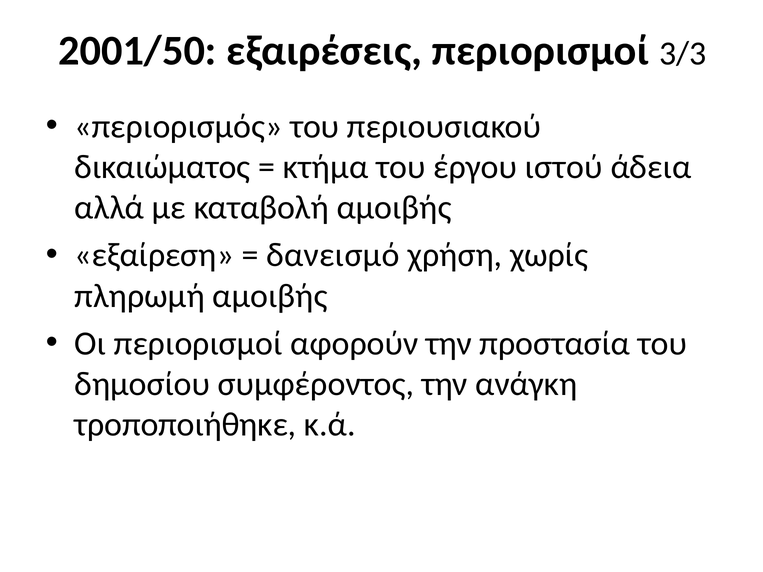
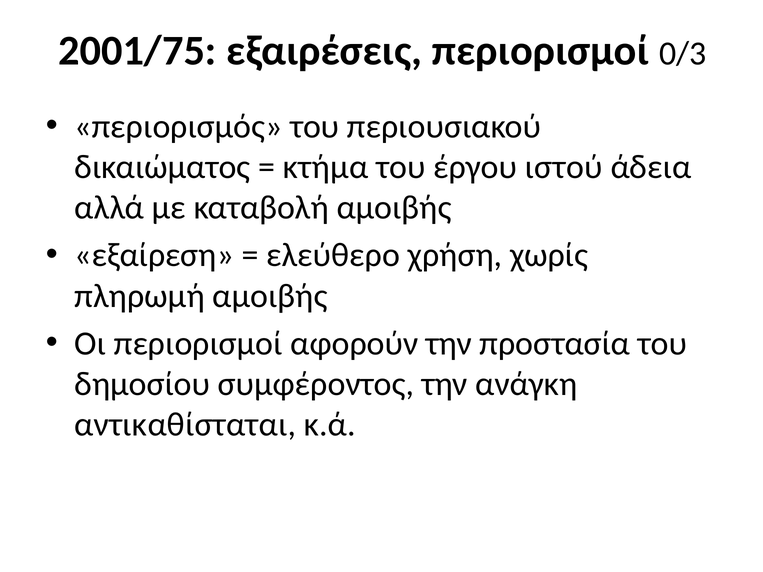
2001/50: 2001/50 -> 2001/75
3/3: 3/3 -> 0/3
δανεισμό: δανεισμό -> ελεύθερο
τροποποιήθηκε: τροποποιήθηκε -> αντικαθίσταται
